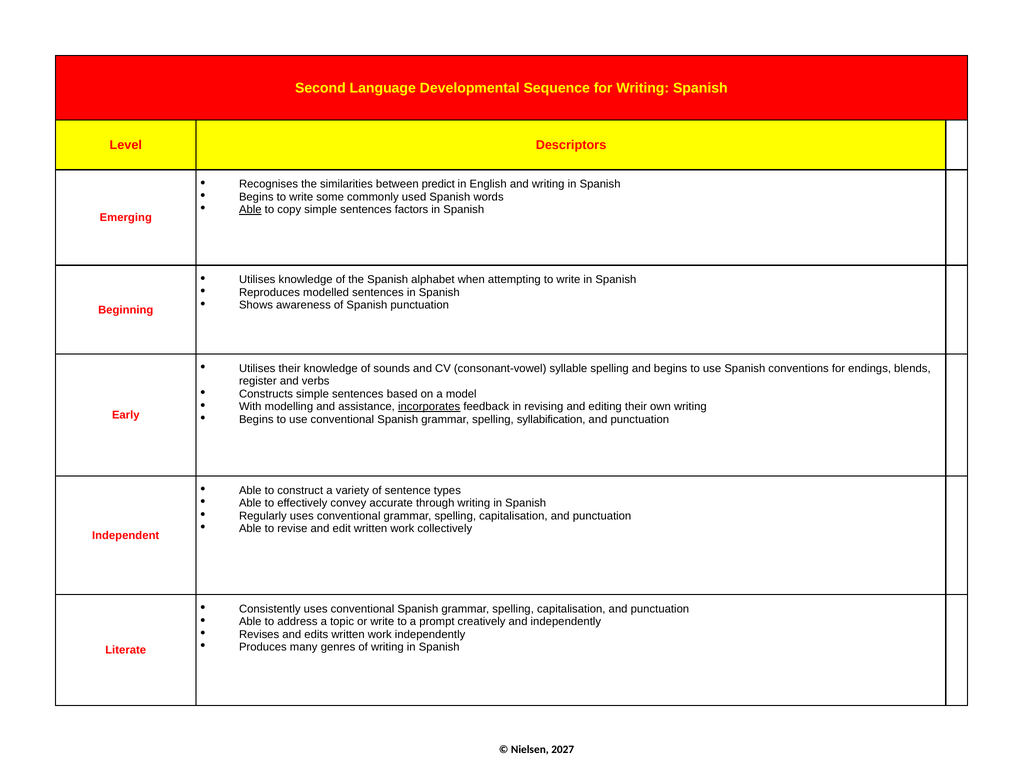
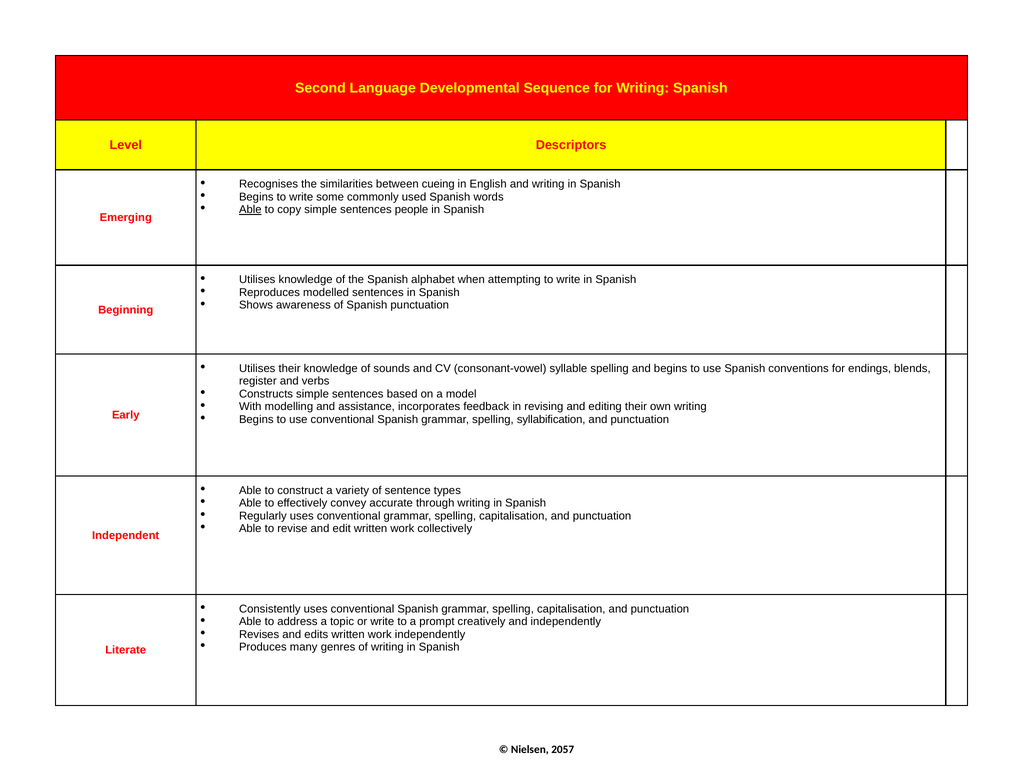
predict: predict -> cueing
factors: factors -> people
incorporates underline: present -> none
2027: 2027 -> 2057
